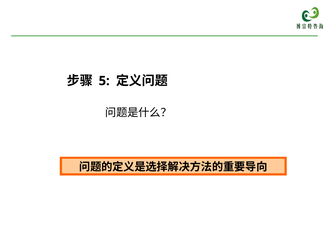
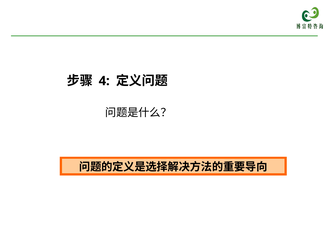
5: 5 -> 4
